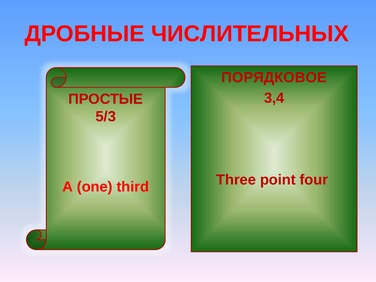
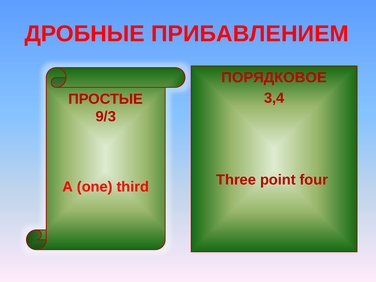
ЧИСЛИТЕЛЬНЫХ: ЧИСЛИТЕЛЬНЫХ -> ПРИБАВЛЕНИЕМ
5/3: 5/3 -> 9/3
